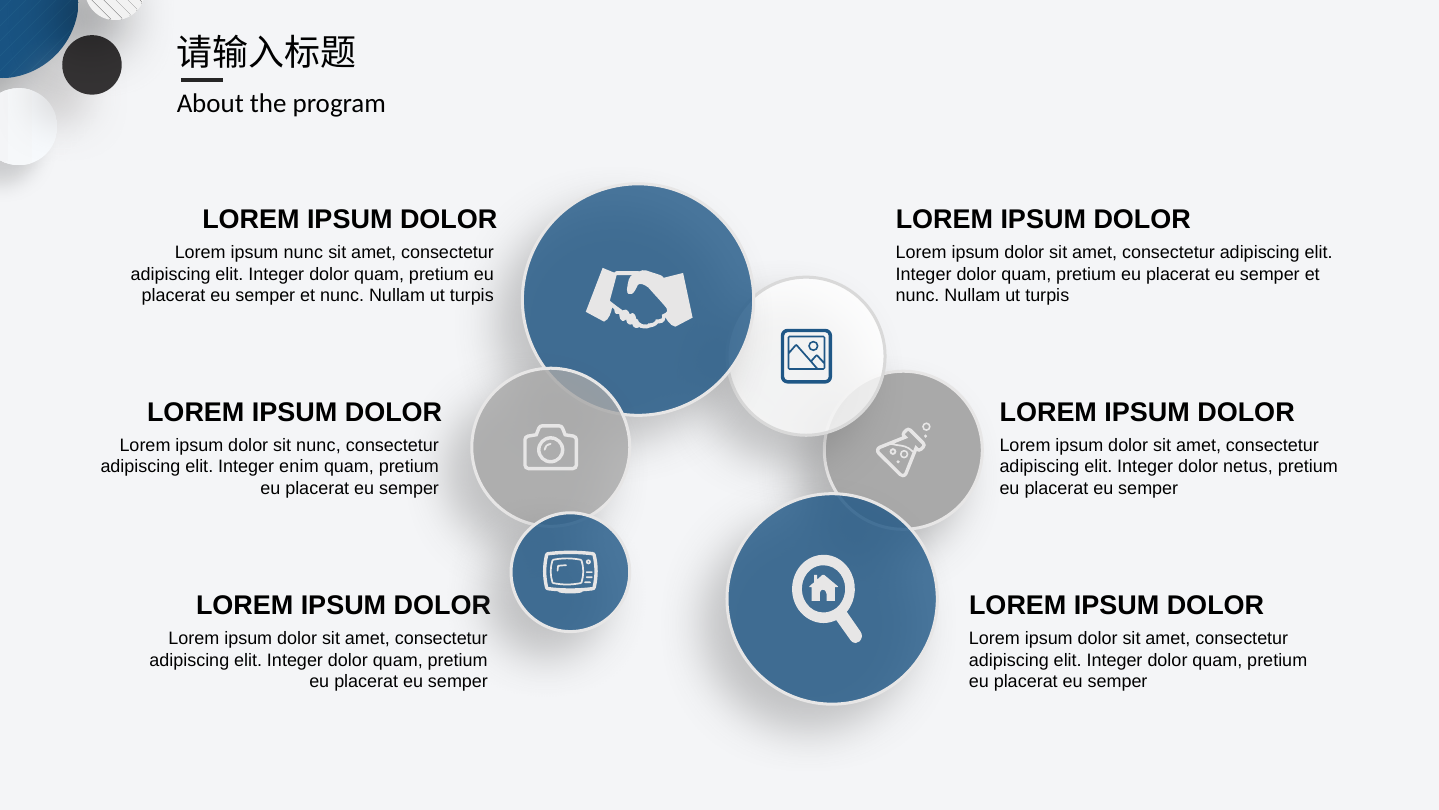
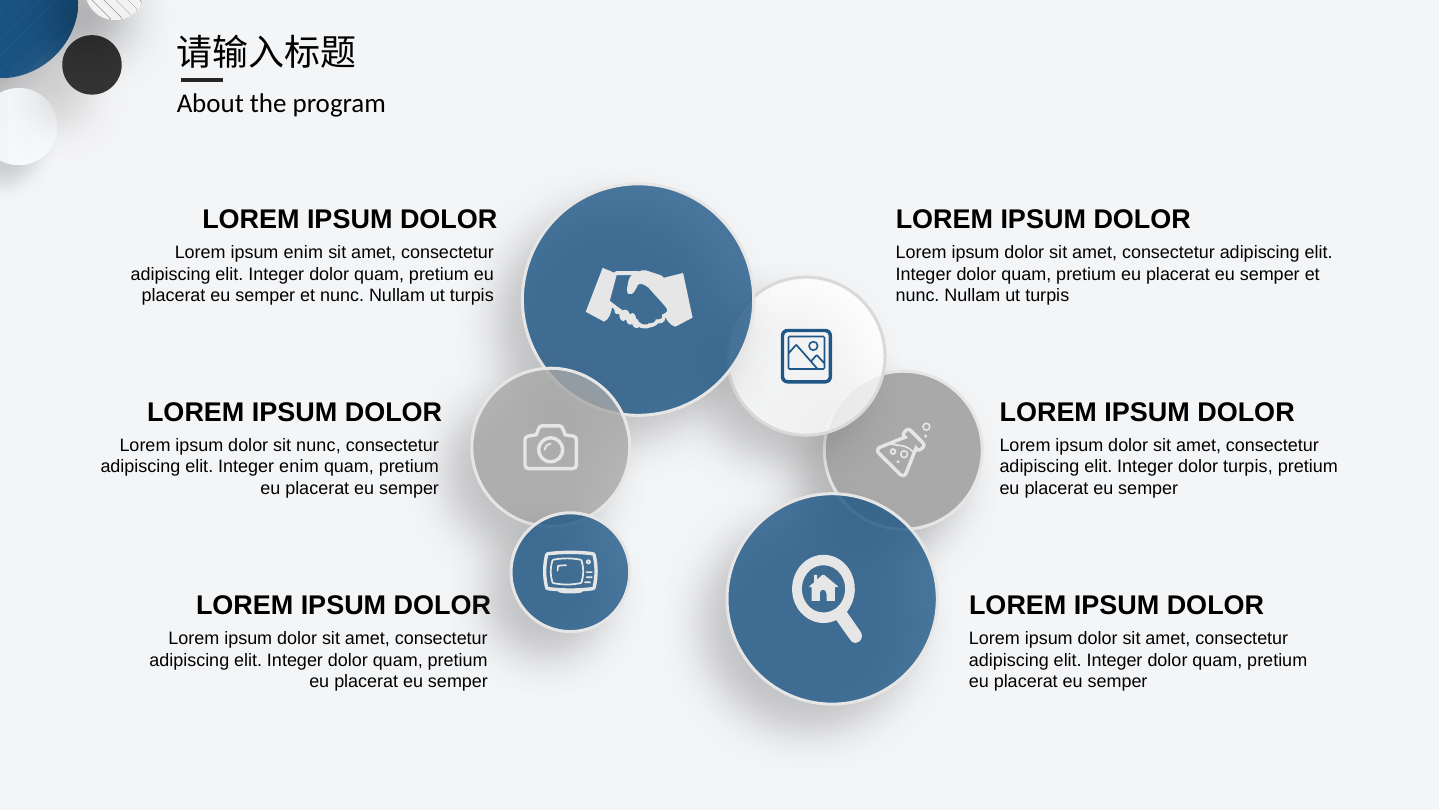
ipsum nunc: nunc -> enim
dolor netus: netus -> turpis
